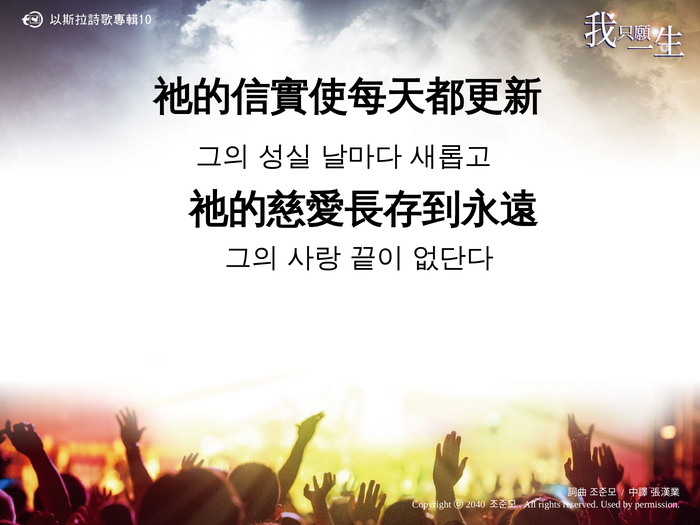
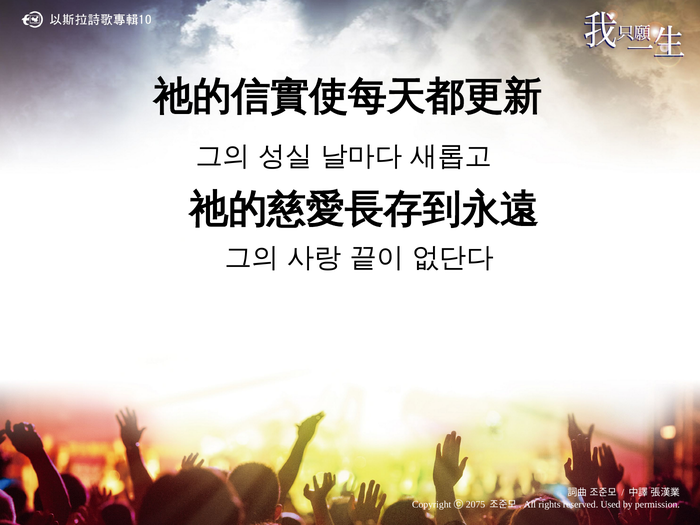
2040: 2040 -> 2075
